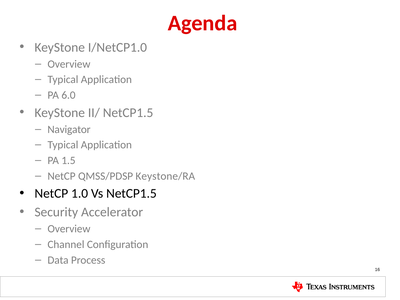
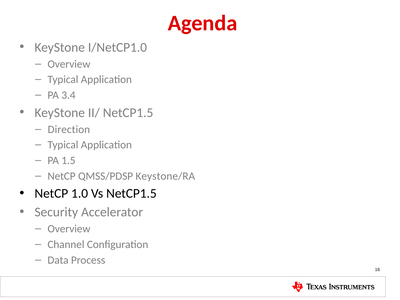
6.0: 6.0 -> 3.4
Navigator: Navigator -> Direction
